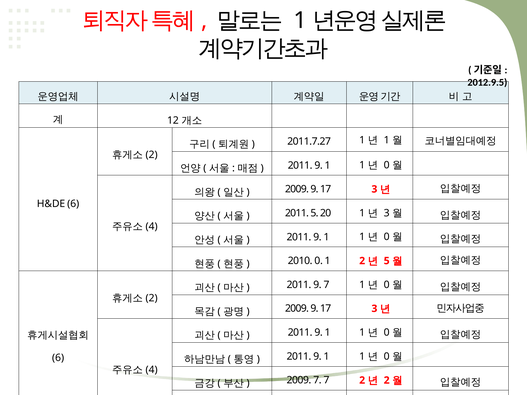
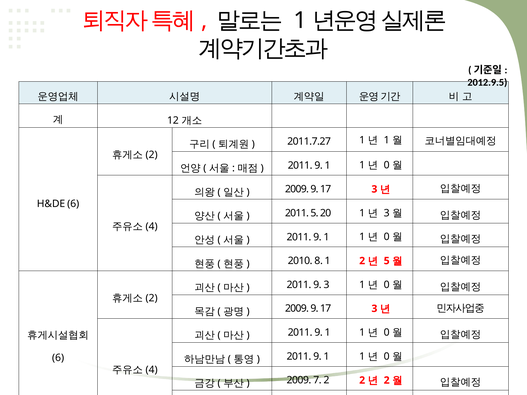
2010 0: 0 -> 8
9 7: 7 -> 3
7 7: 7 -> 2
